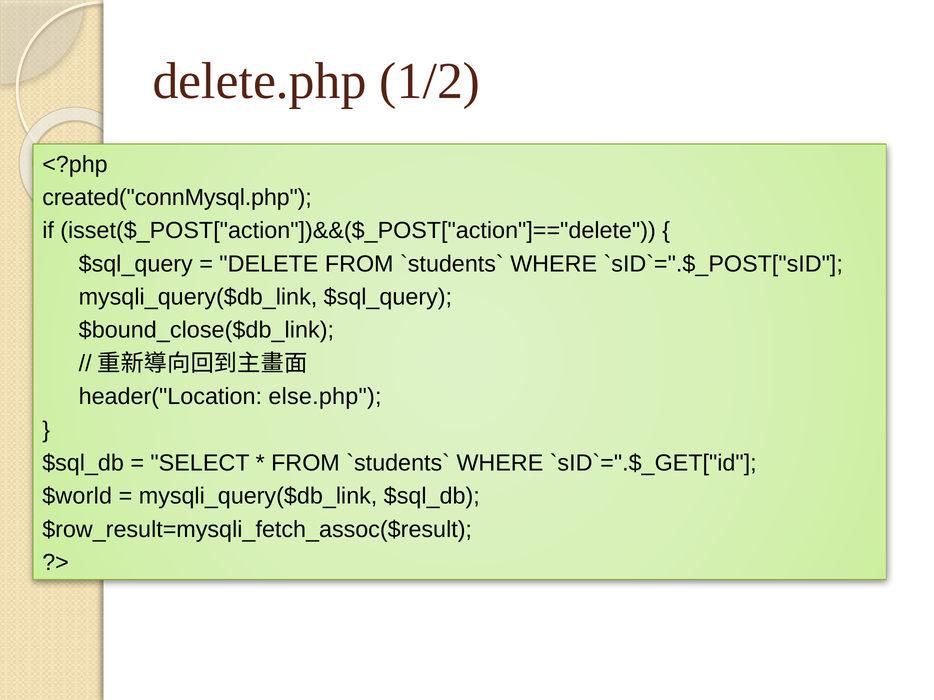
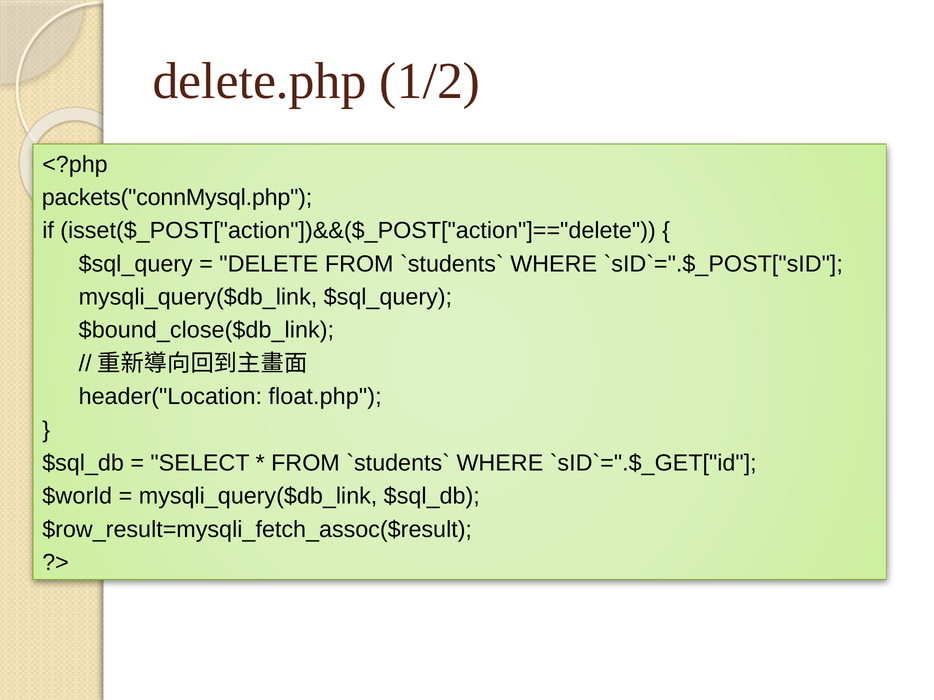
created("connMysql.php: created("connMysql.php -> packets("connMysql.php
else.php: else.php -> float.php
